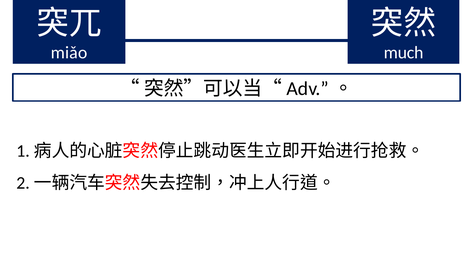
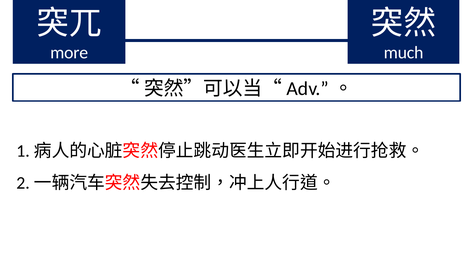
miǎo: miǎo -> more
